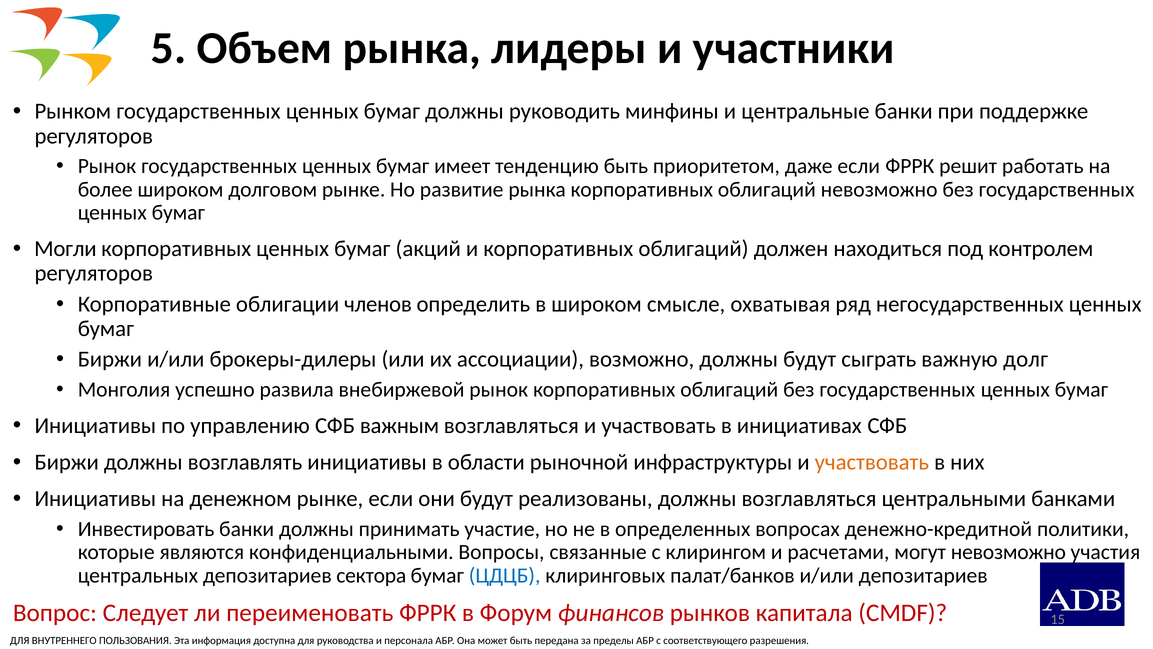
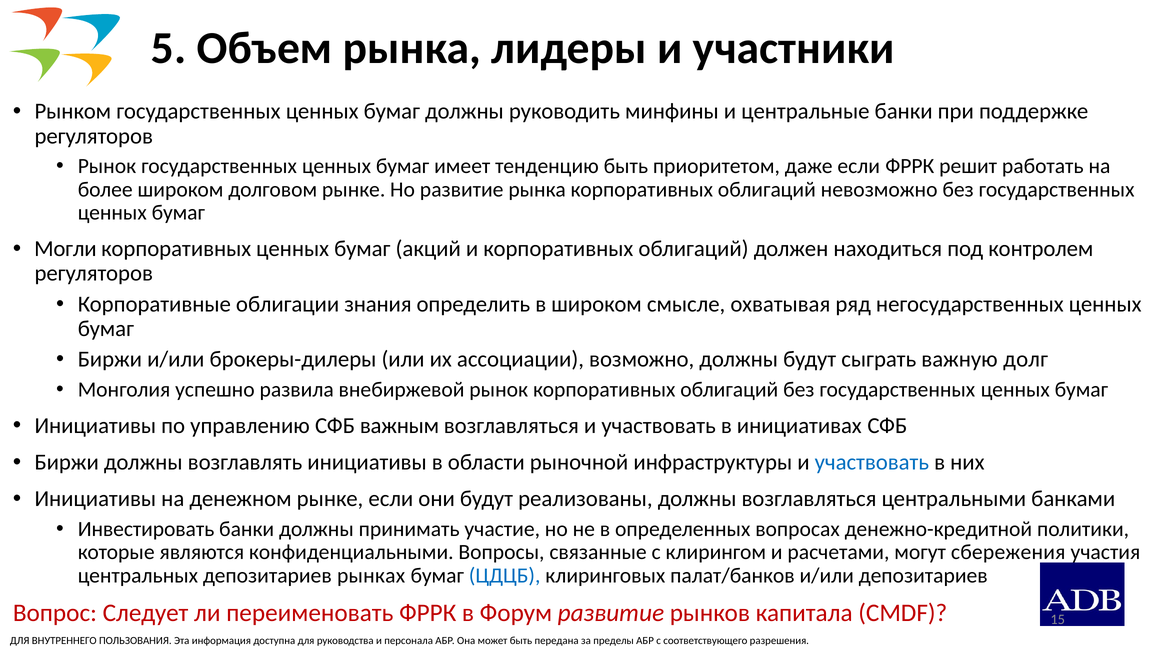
членов: членов -> знания
участвовать at (872, 462) colour: orange -> blue
могут невозможно: невозможно -> сбережения
сектора: сектора -> рынках
Форум финансов: финансов -> развитие
